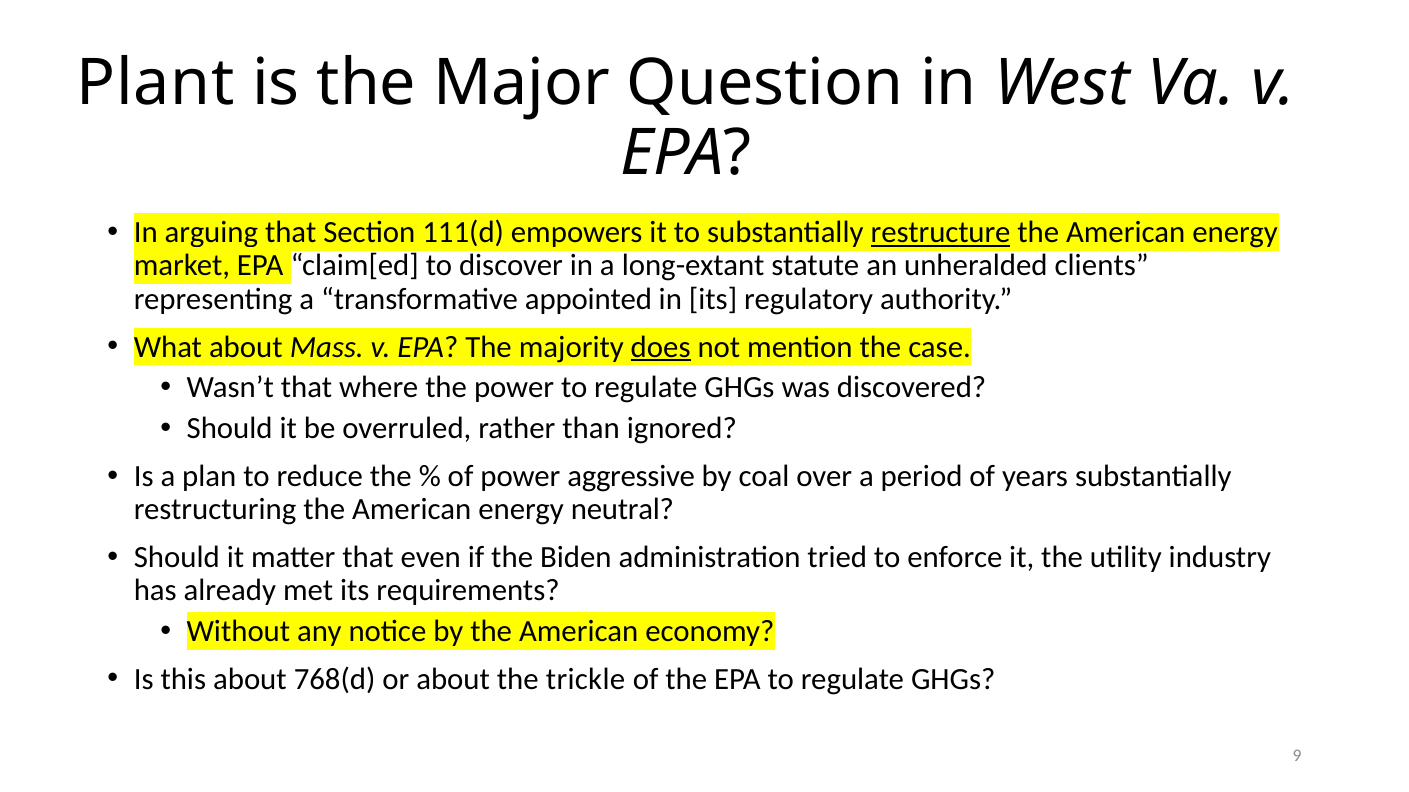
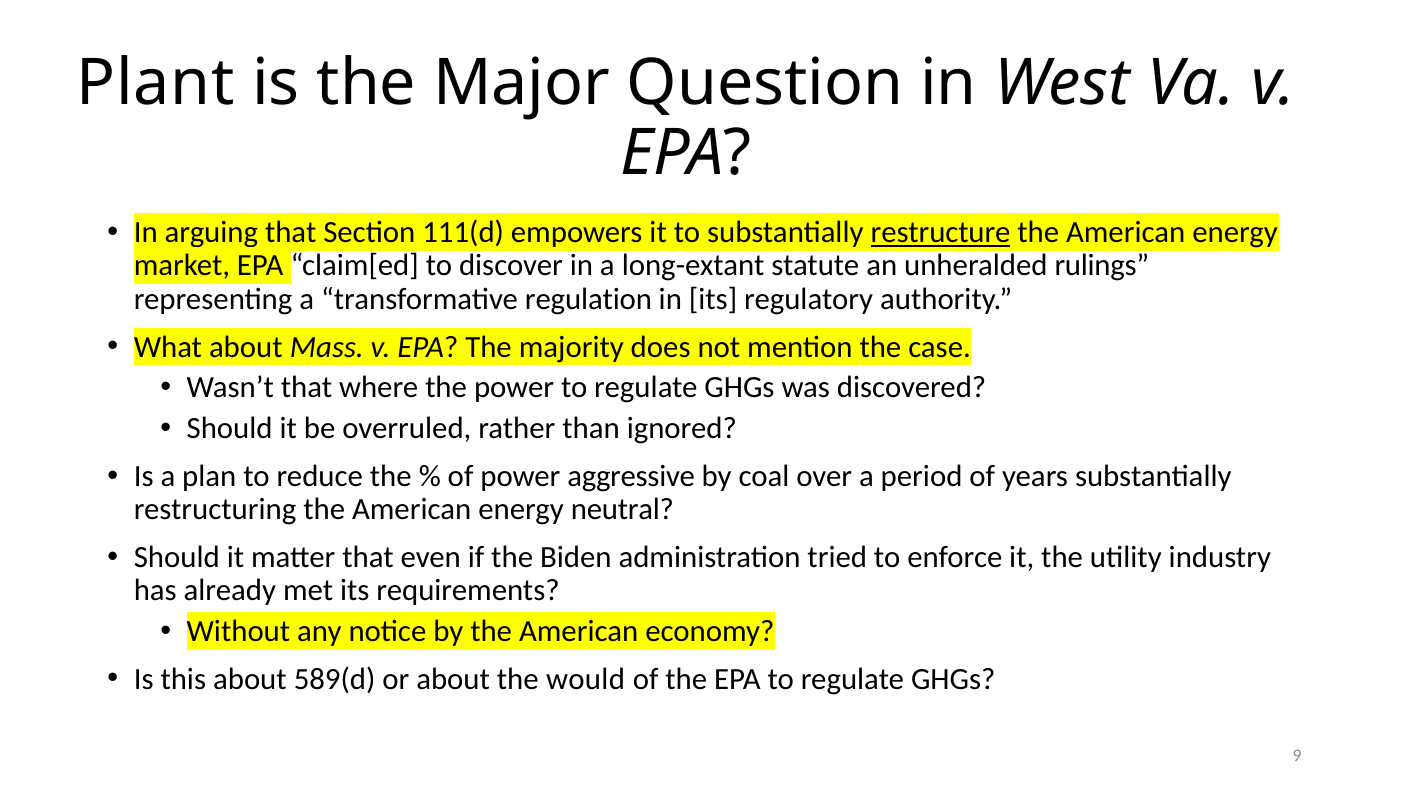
clients: clients -> rulings
appointed: appointed -> regulation
does underline: present -> none
768(d: 768(d -> 589(d
trickle: trickle -> would
